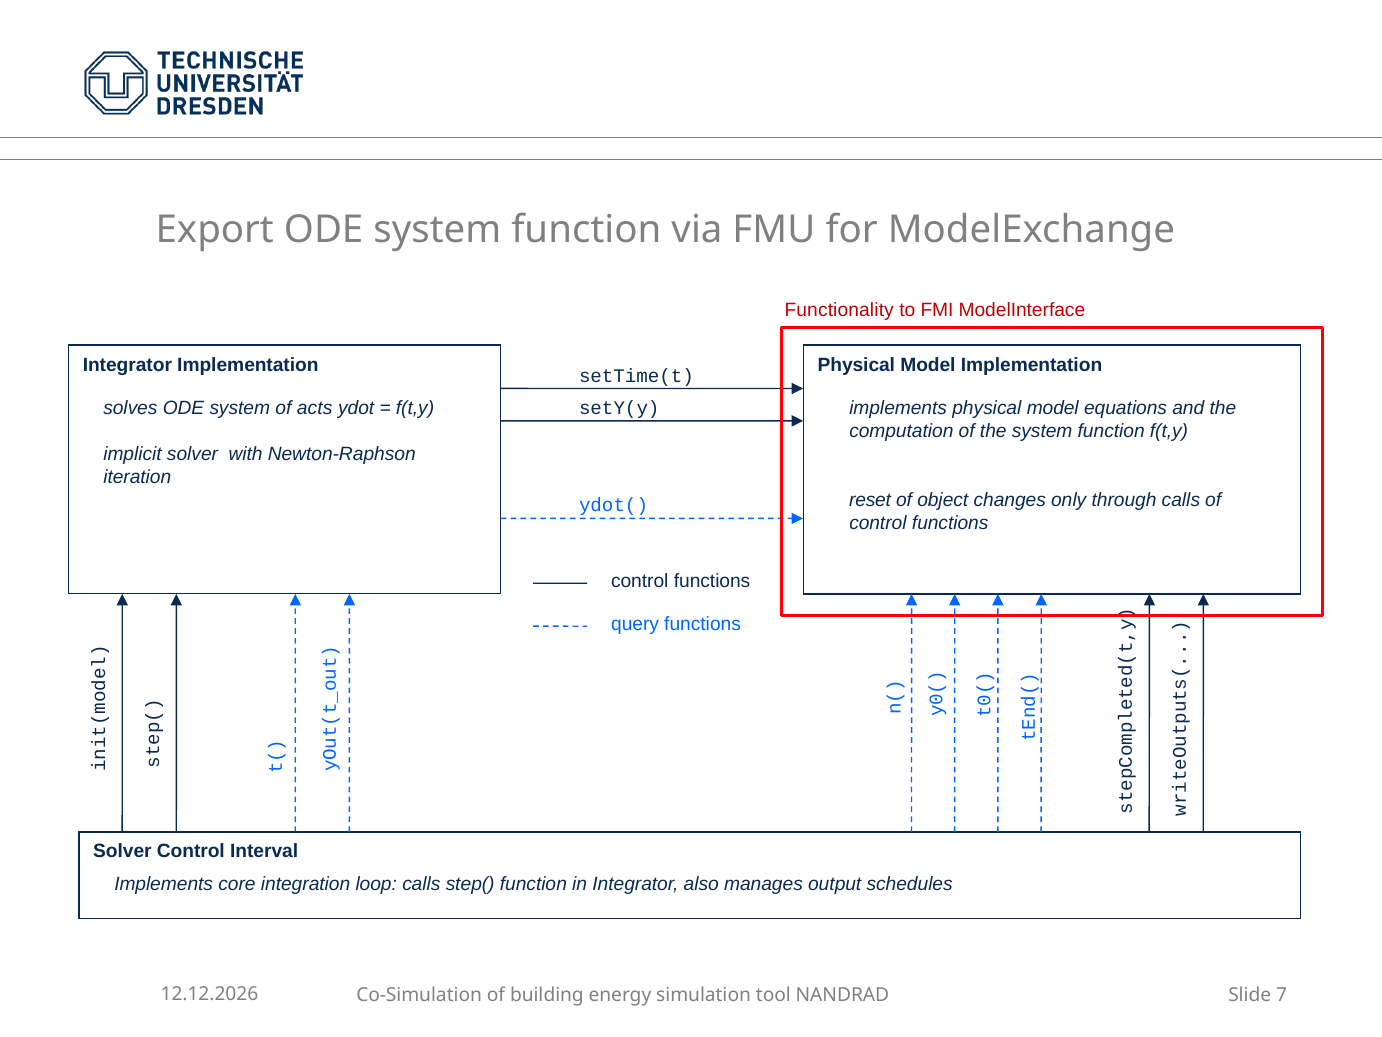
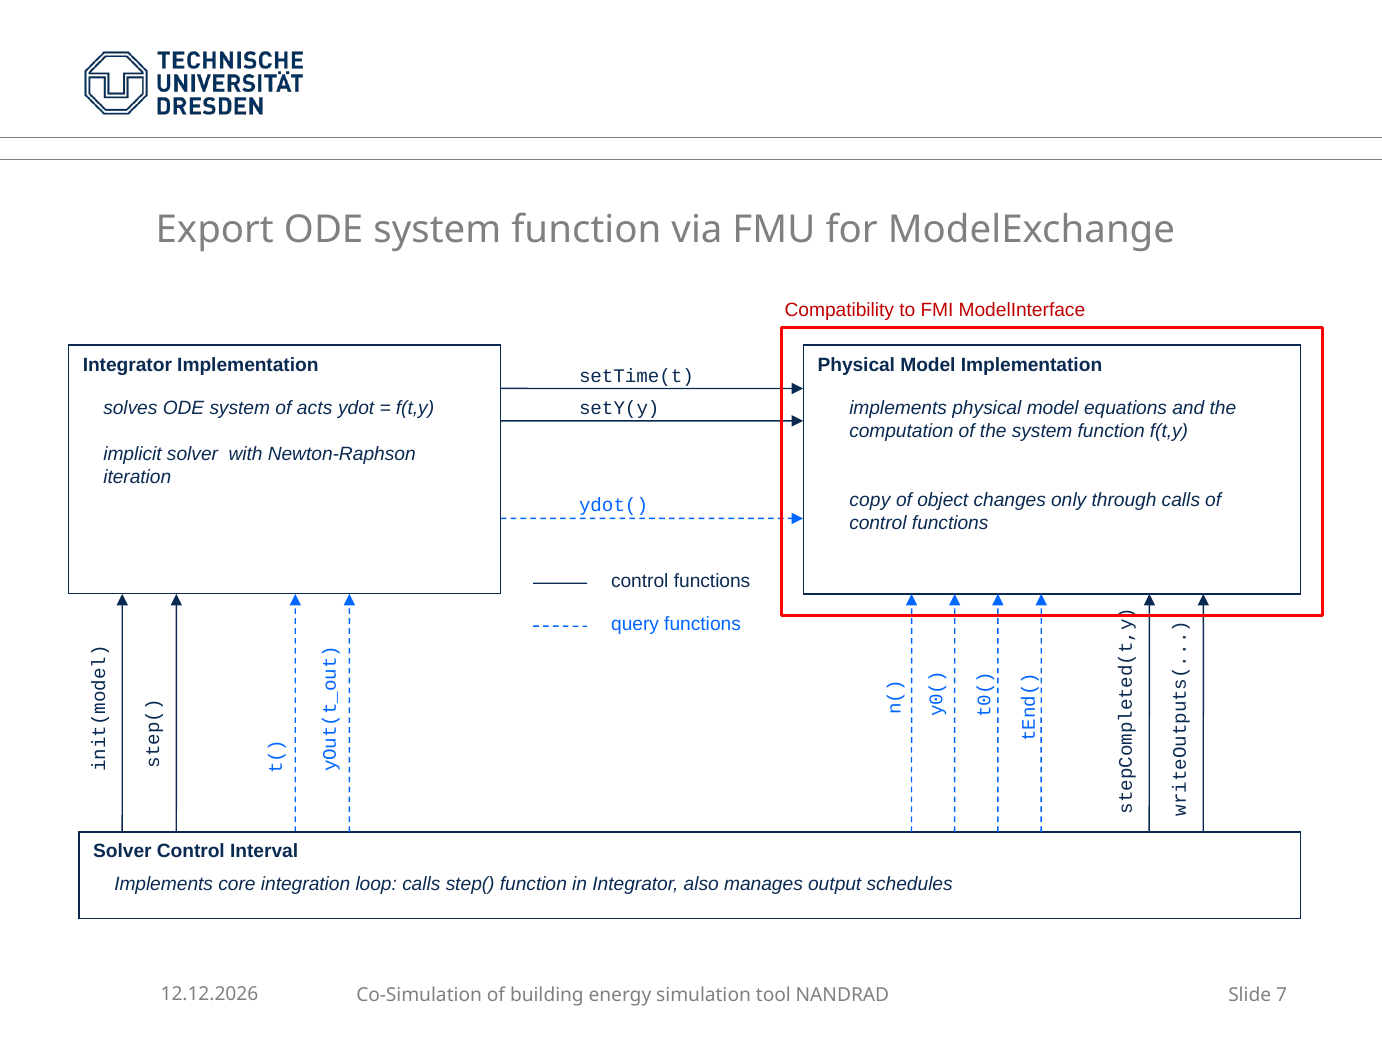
Functionality: Functionality -> Compatibility
reset: reset -> copy
